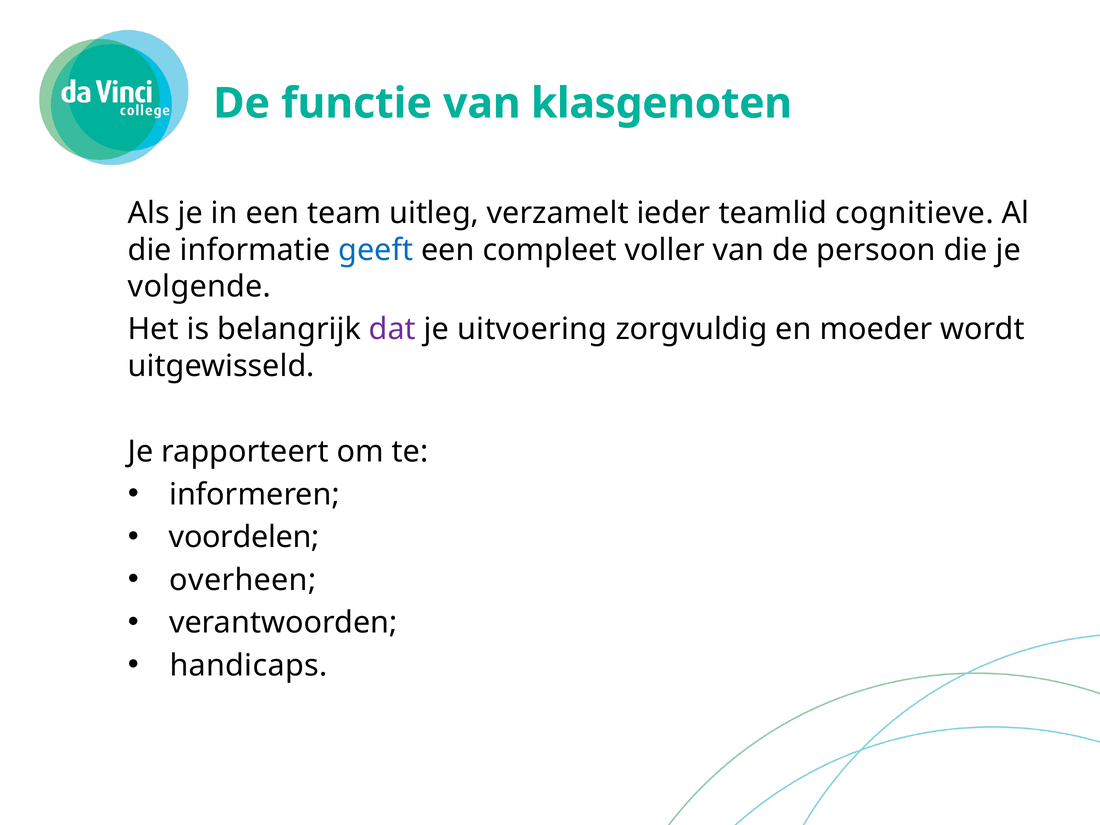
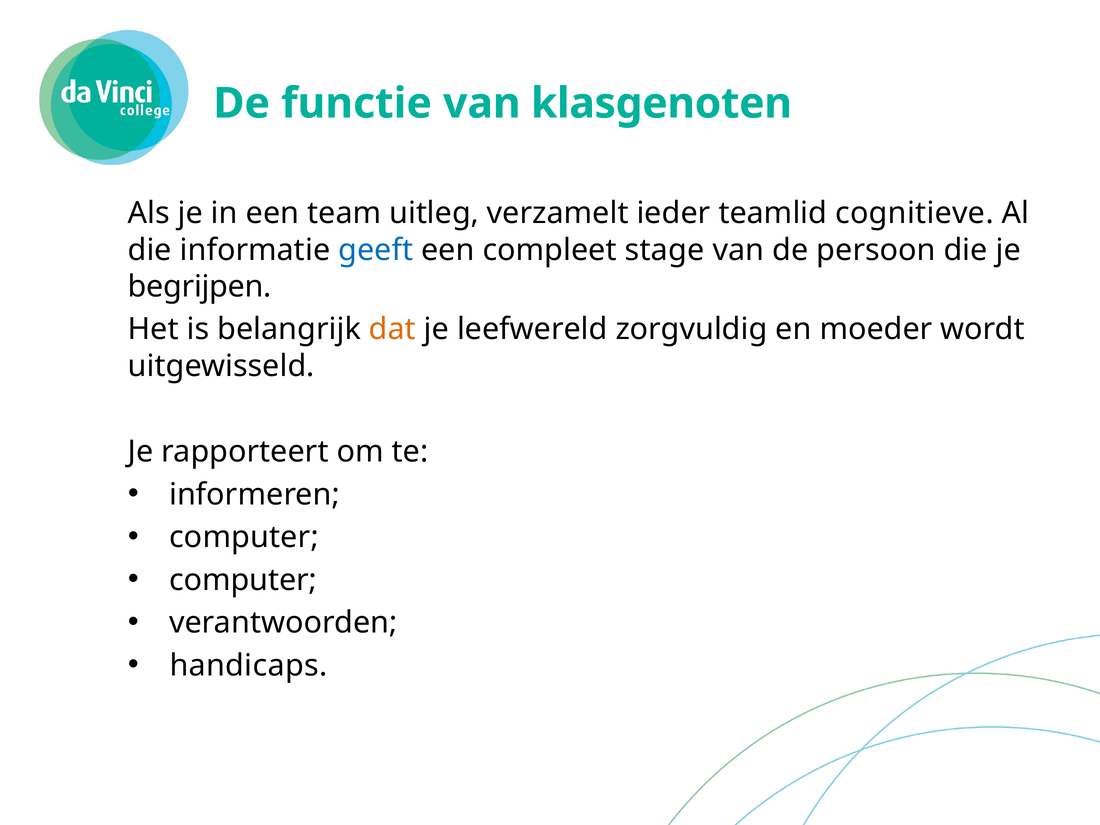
voller: voller -> stage
volgende: volgende -> begrijpen
dat colour: purple -> orange
uitvoering: uitvoering -> leefwereld
voordelen at (244, 537): voordelen -> computer
overheen at (243, 580): overheen -> computer
